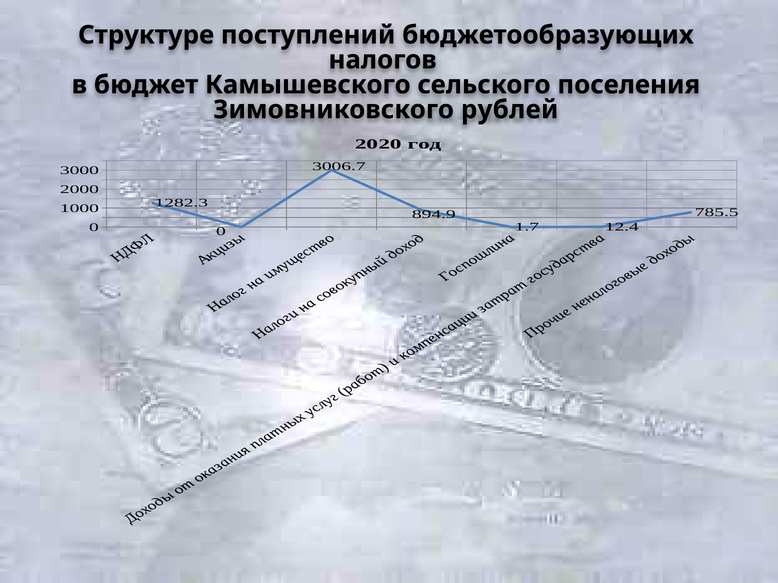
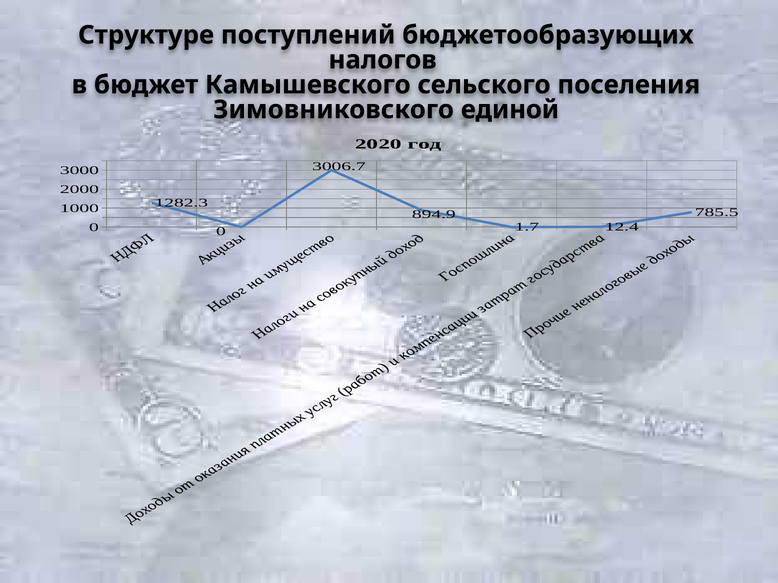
рублей: рублей -> единой
